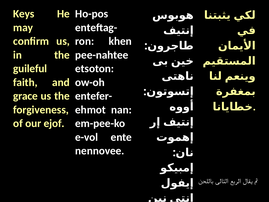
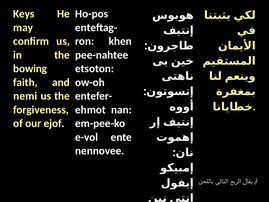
guileful: guileful -> bowing
grace: grace -> nemi
